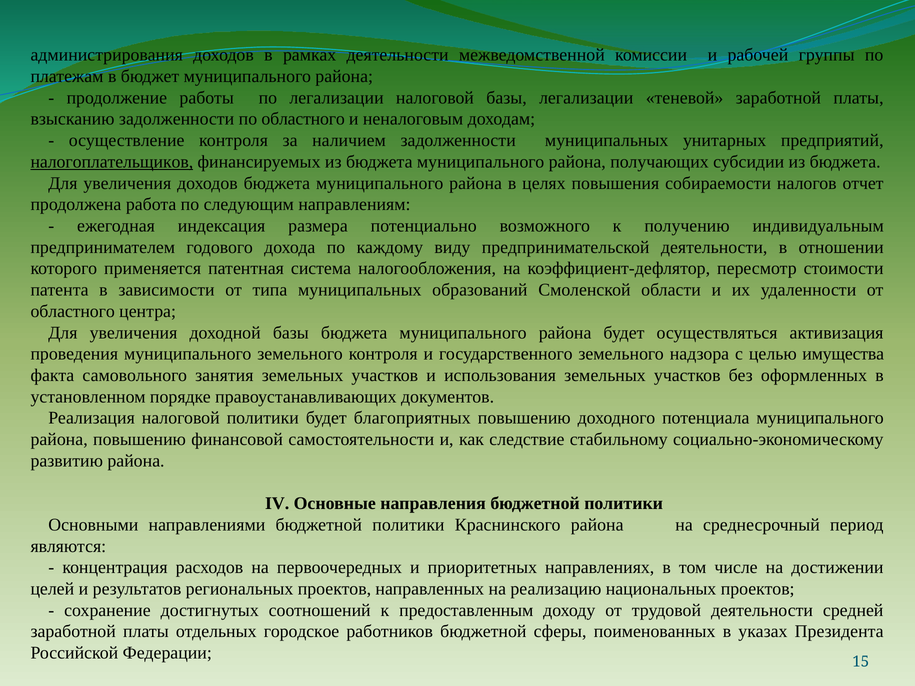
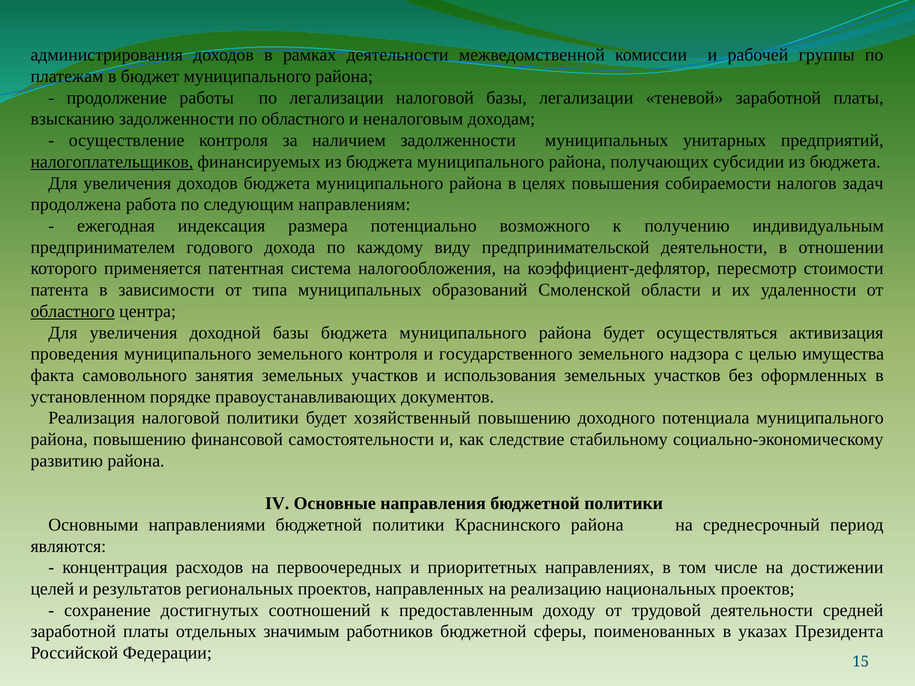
отчет: отчет -> задач
областного at (73, 311) underline: none -> present
благоприятных: благоприятных -> хозяйственный
городское: городское -> значимым
